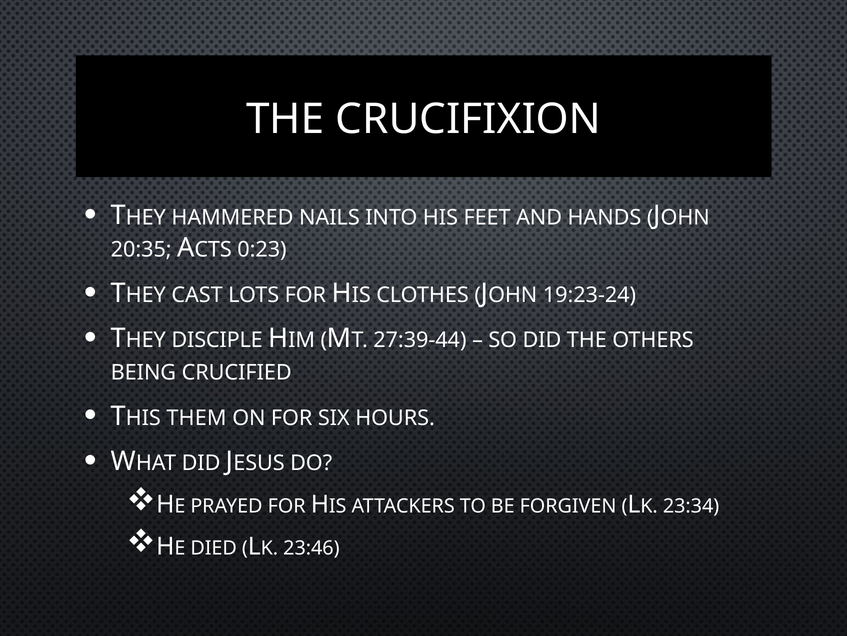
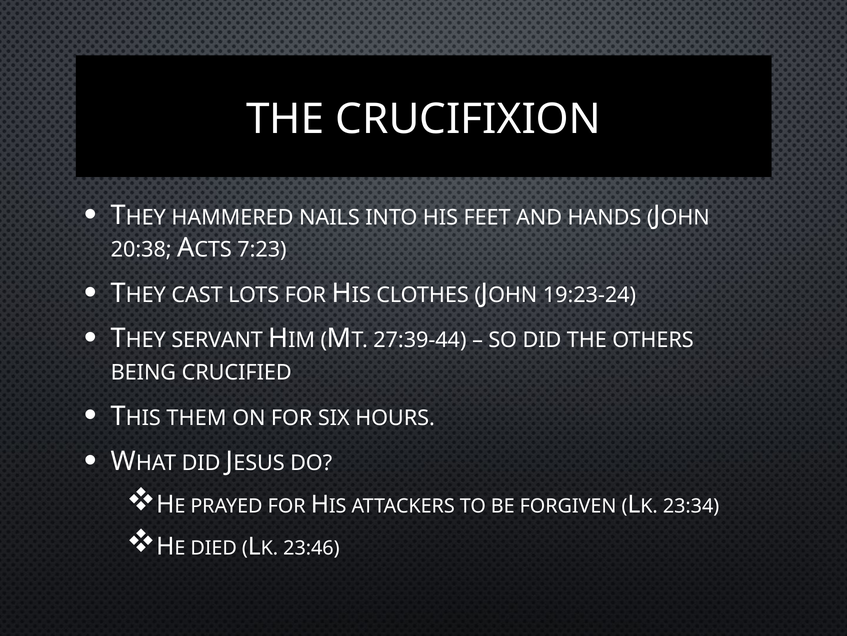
20:35: 20:35 -> 20:38
0:23: 0:23 -> 7:23
DISCIPLE: DISCIPLE -> SERVANT
